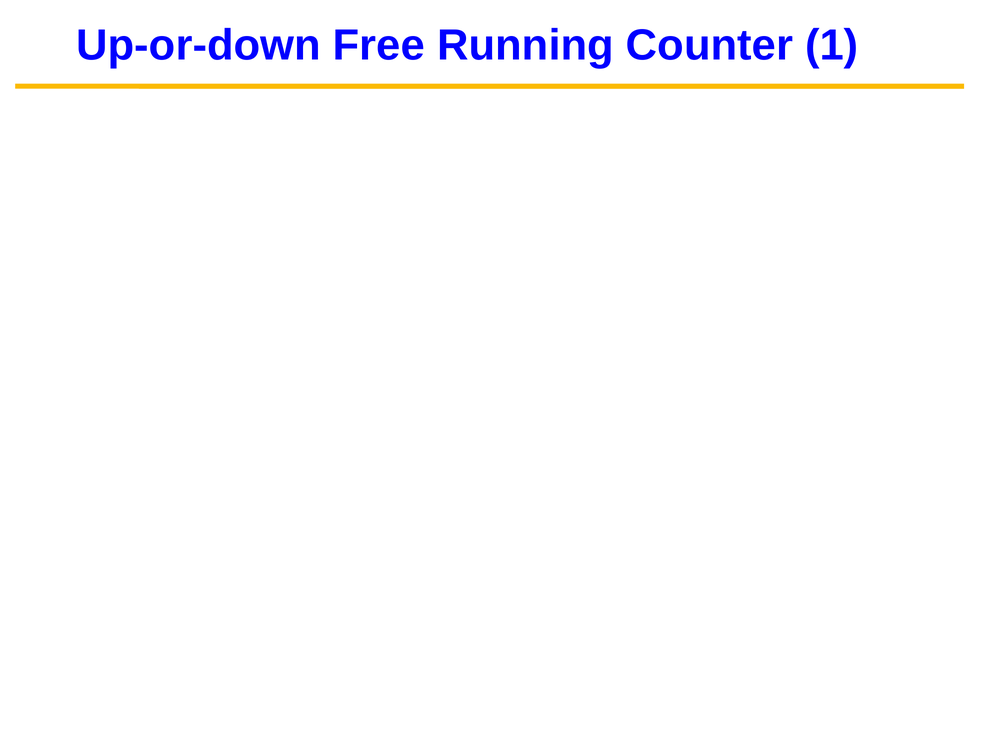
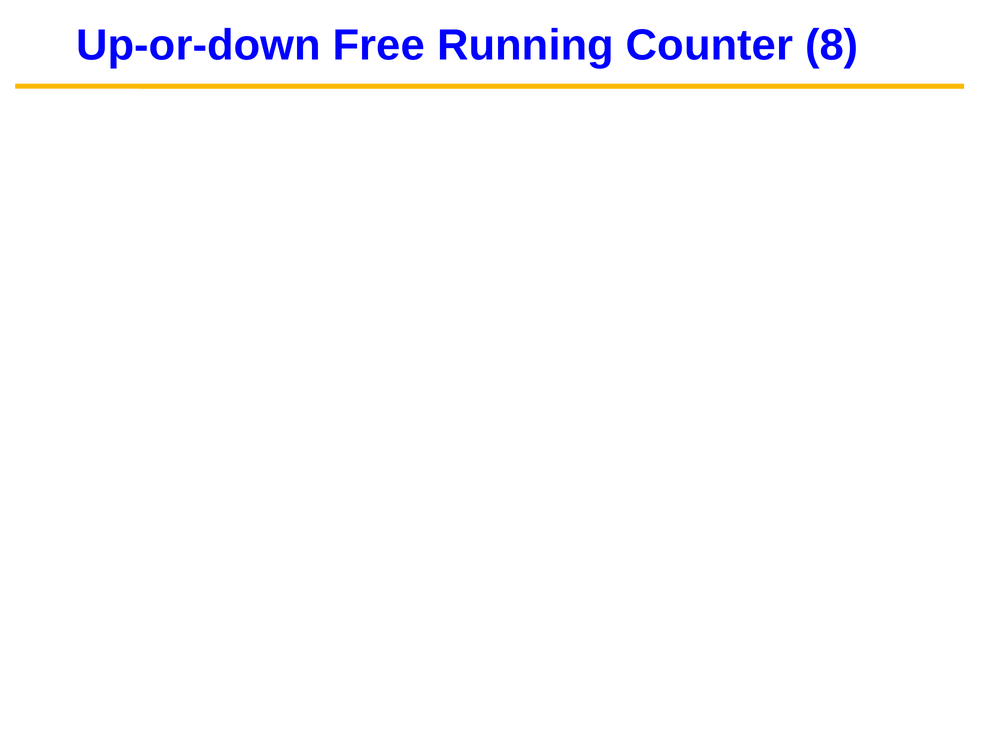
Counter 1: 1 -> 8
